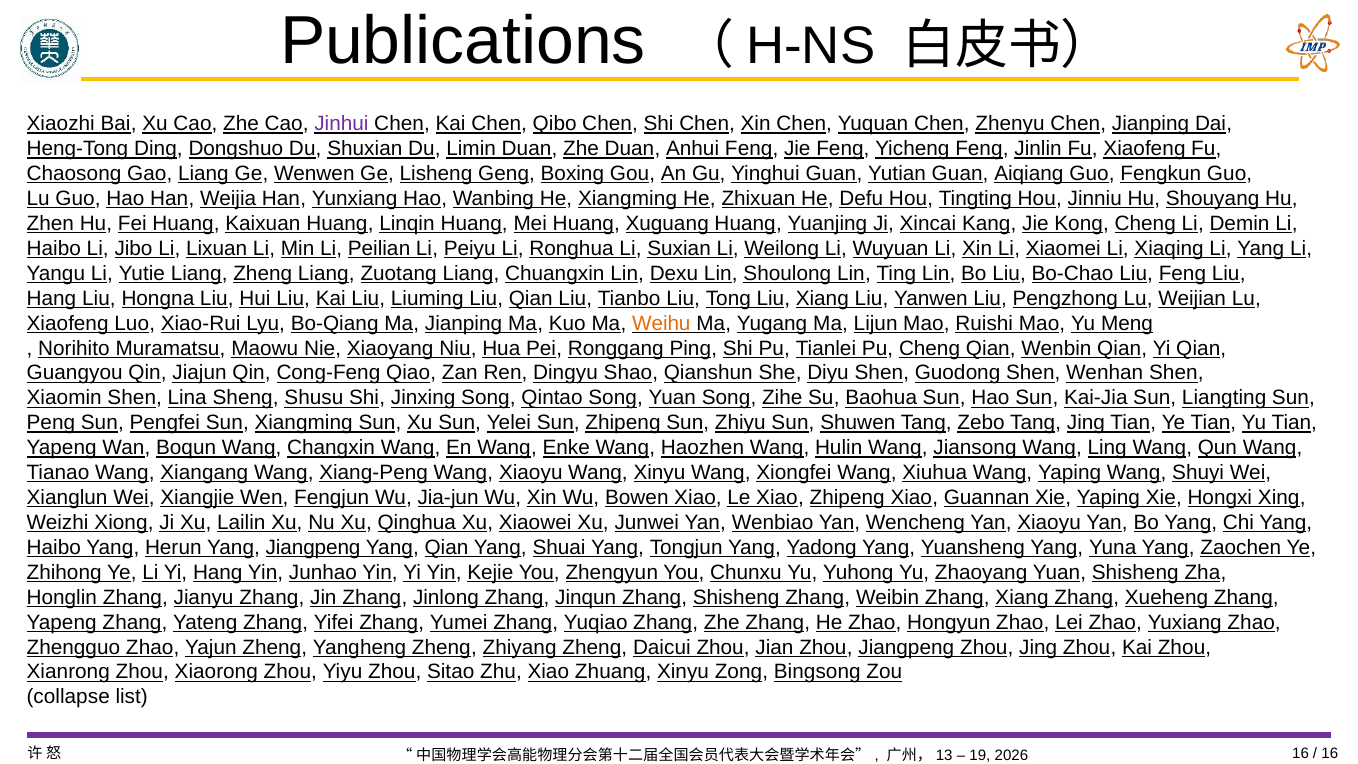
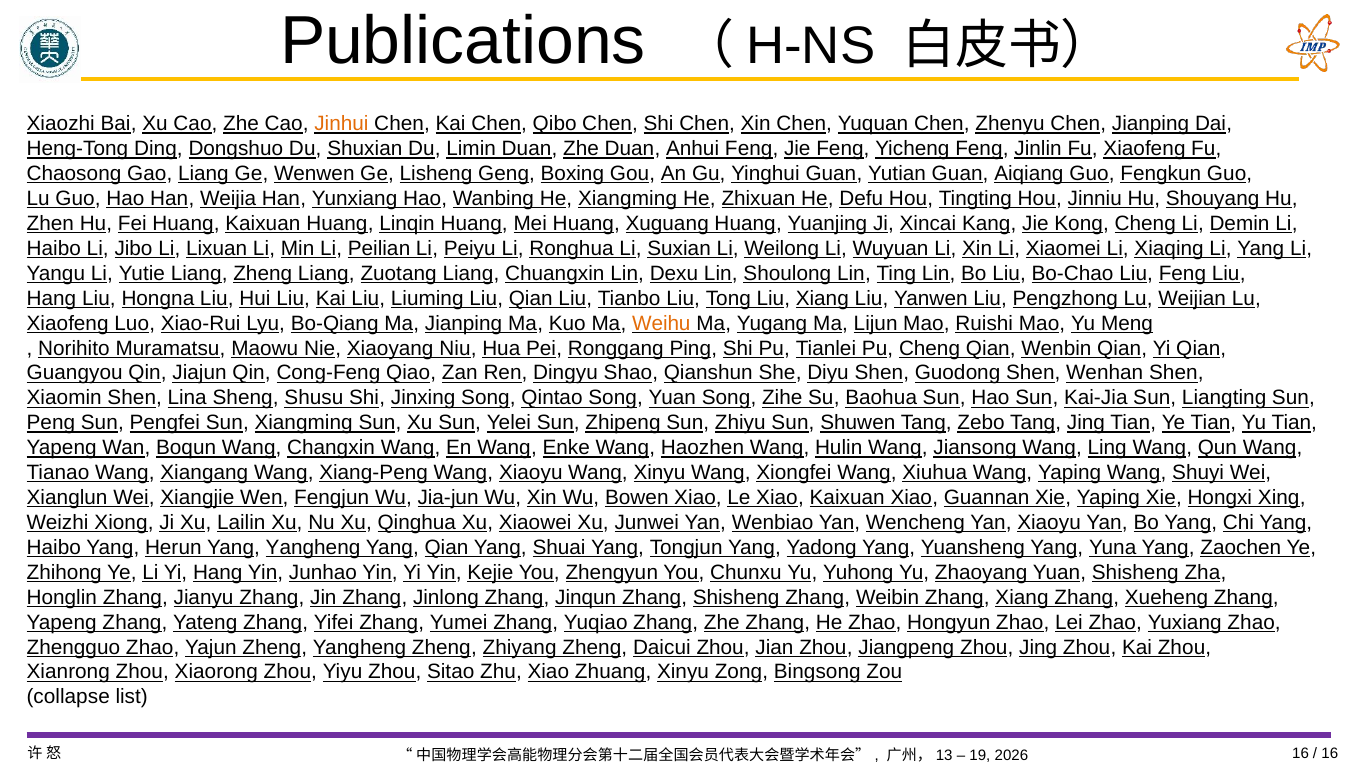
Jinhui colour: purple -> orange
Xiao Zhipeng: Zhipeng -> Kaixuan
Yang Jiangpeng: Jiangpeng -> Yangheng
